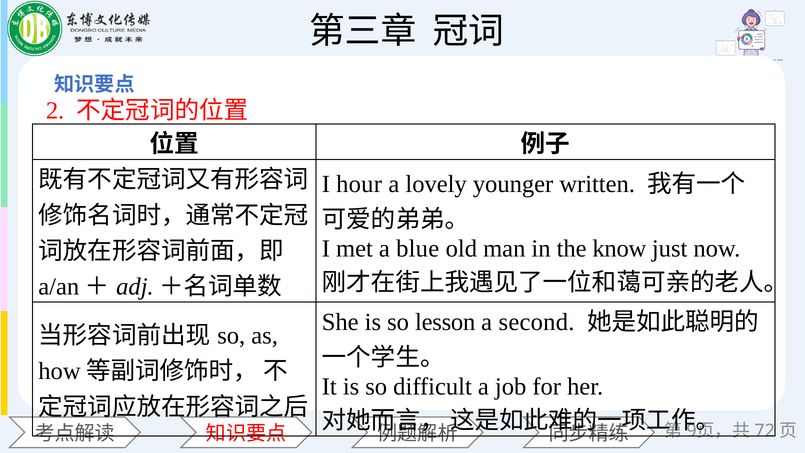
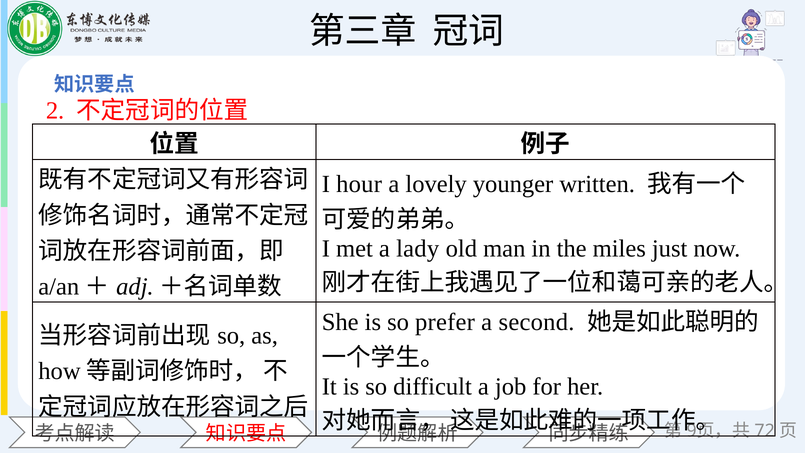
blue: blue -> lady
know: know -> miles
lesson: lesson -> prefer
